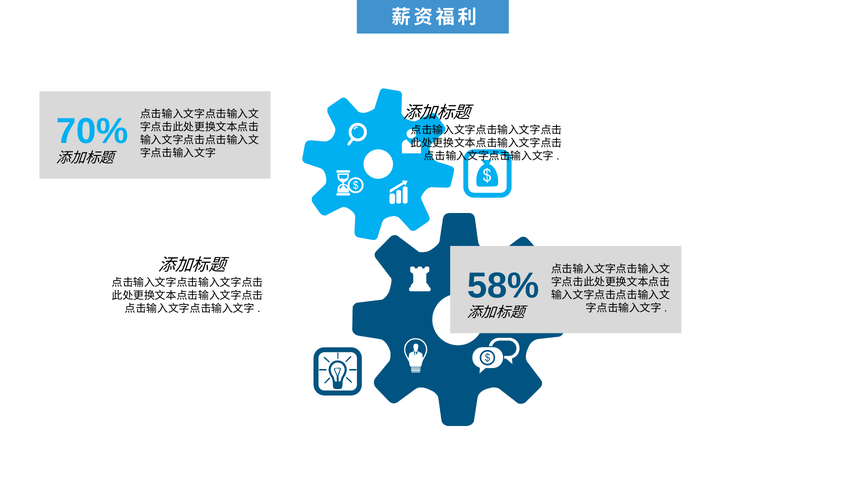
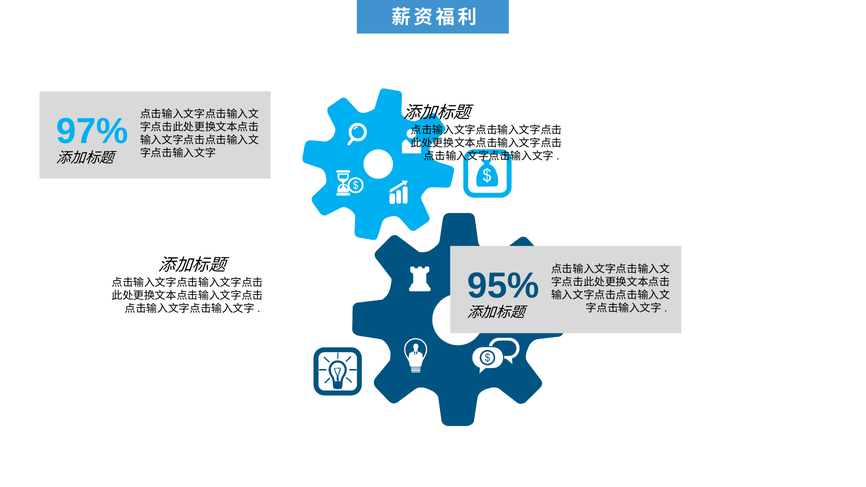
70%: 70% -> 97%
58%: 58% -> 95%
